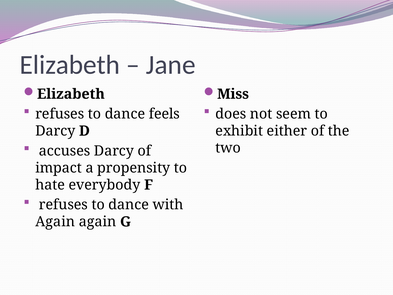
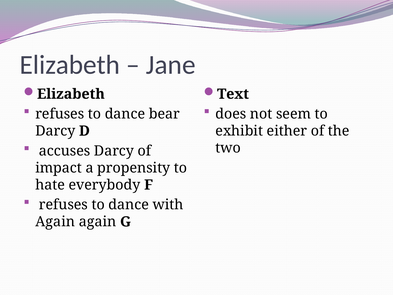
Miss: Miss -> Text
feels: feels -> bear
